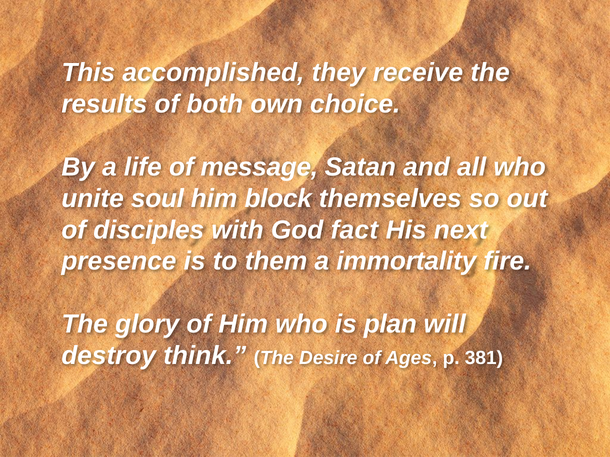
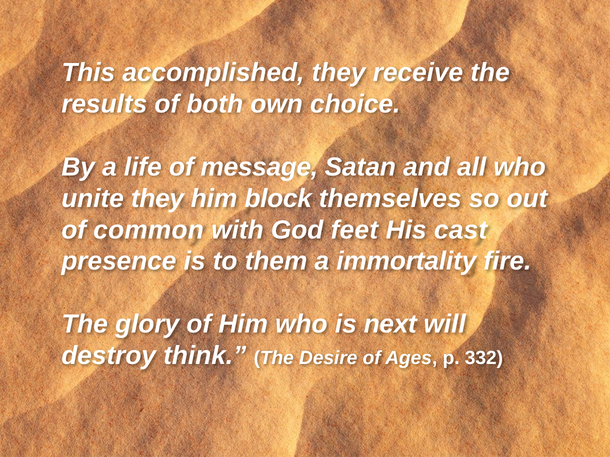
unite soul: soul -> they
disciples: disciples -> common
fact: fact -> feet
next: next -> cast
plan: plan -> next
381: 381 -> 332
